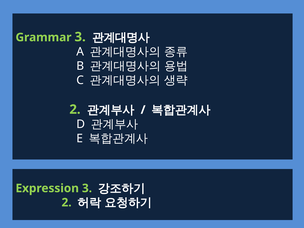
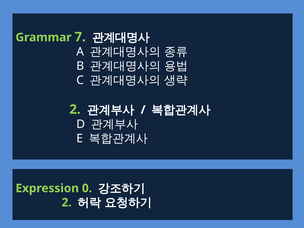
Grammar 3: 3 -> 7
Expression 3: 3 -> 0
